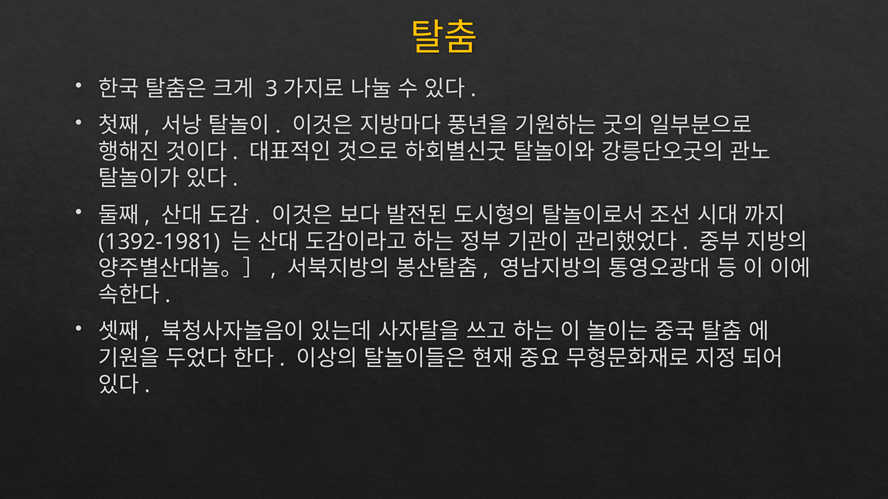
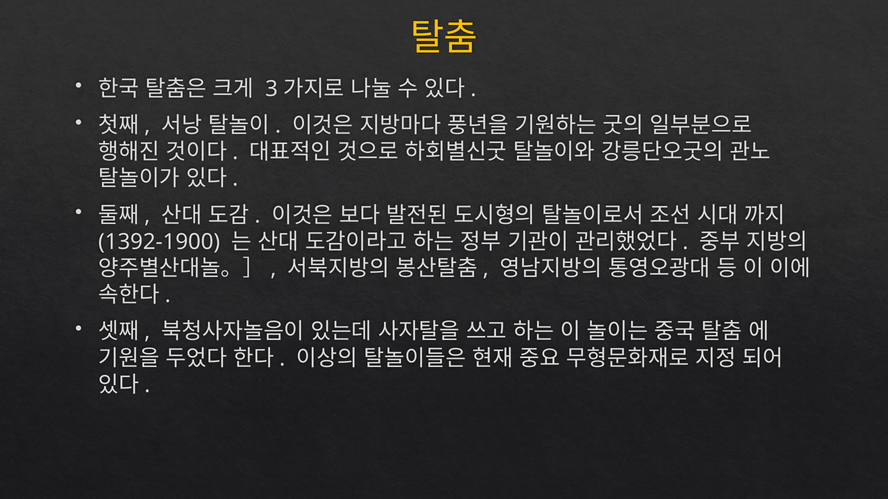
1392-1981: 1392-1981 -> 1392-1900
